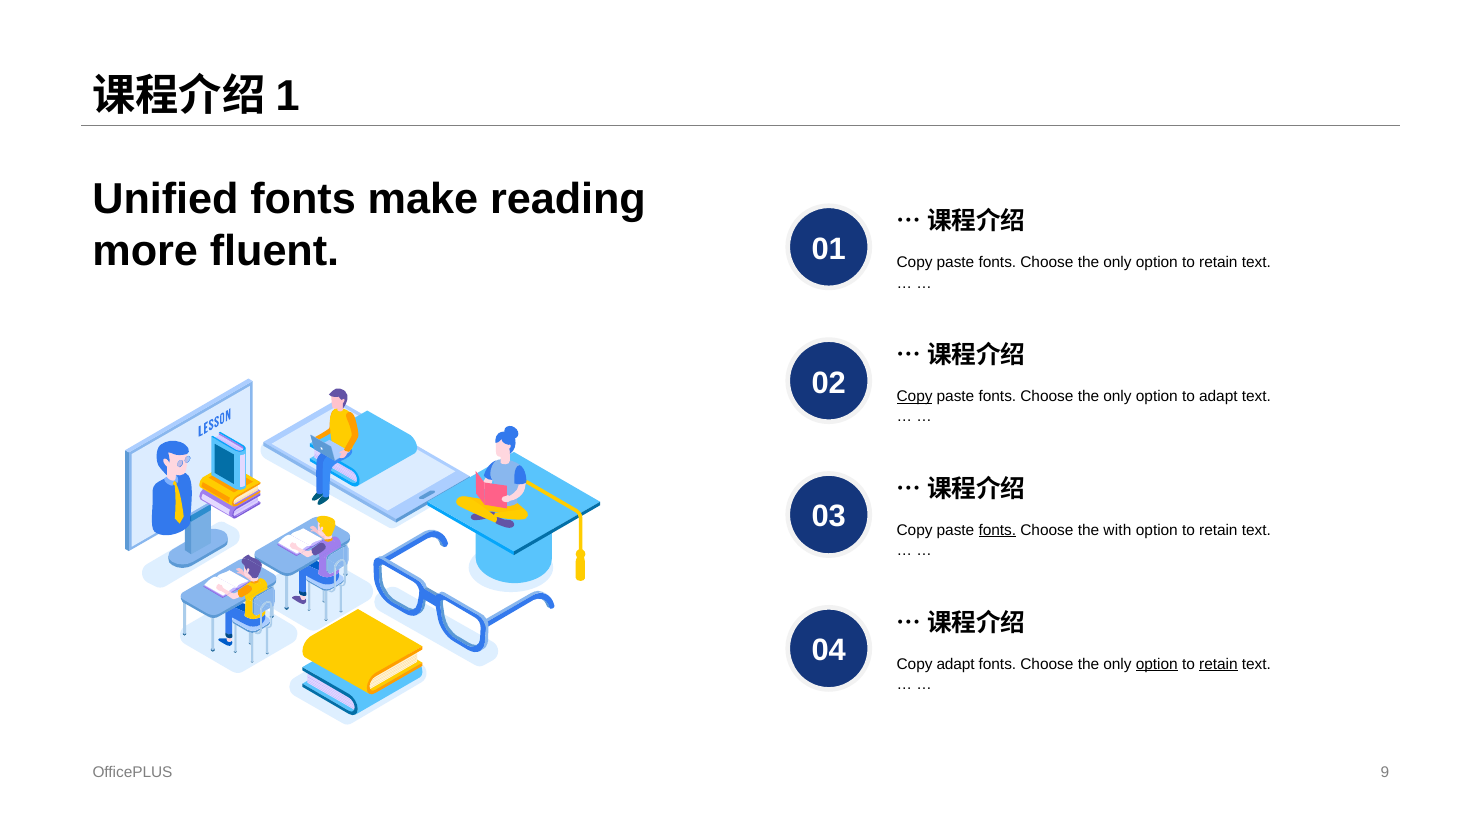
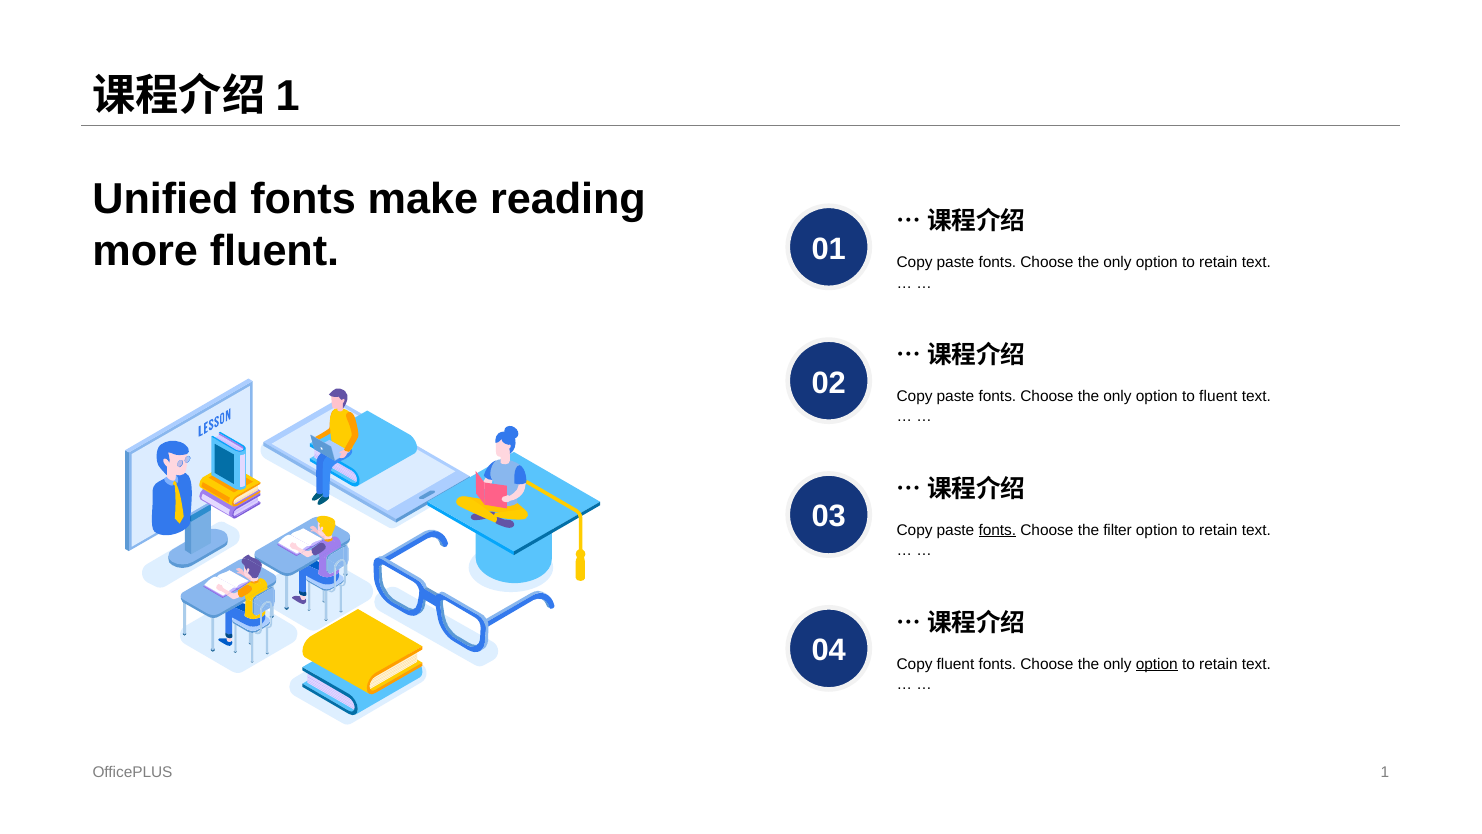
Copy at (915, 396) underline: present -> none
to adapt: adapt -> fluent
with: with -> filter
Copy adapt: adapt -> fluent
retain at (1218, 664) underline: present -> none
OfficePLUS 9: 9 -> 1
